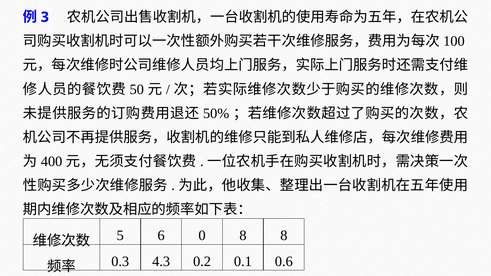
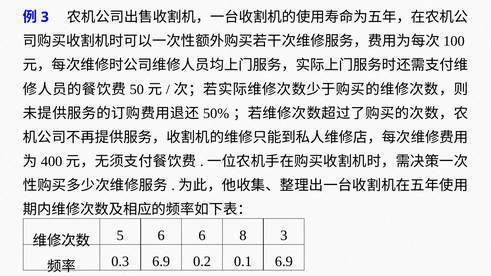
6 0: 0 -> 6
8 8: 8 -> 3
0.3 4.3: 4.3 -> 6.9
0.1 0.6: 0.6 -> 6.9
